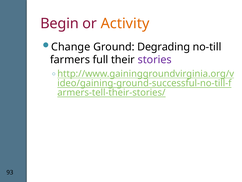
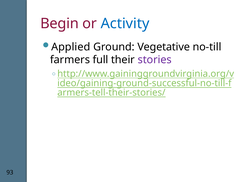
Activity colour: orange -> blue
Change: Change -> Applied
Degrading: Degrading -> Vegetative
